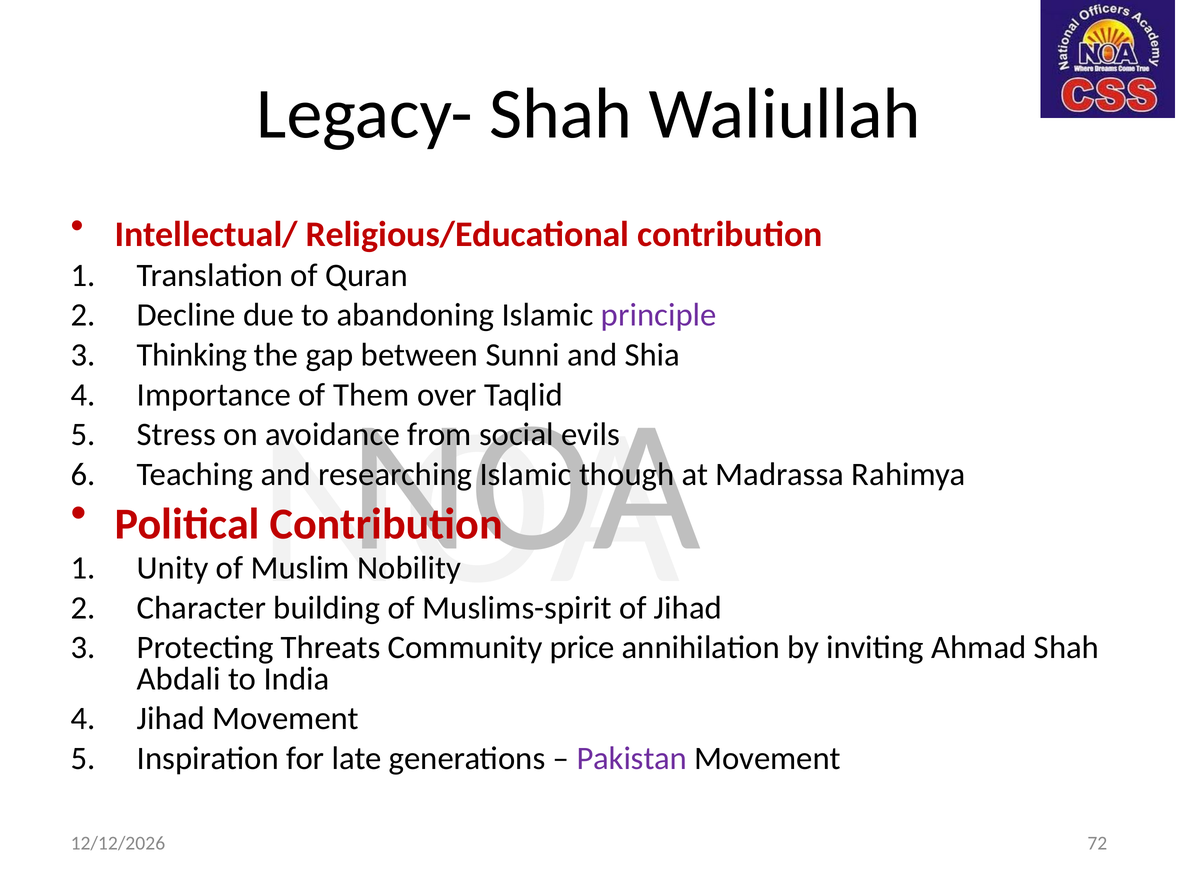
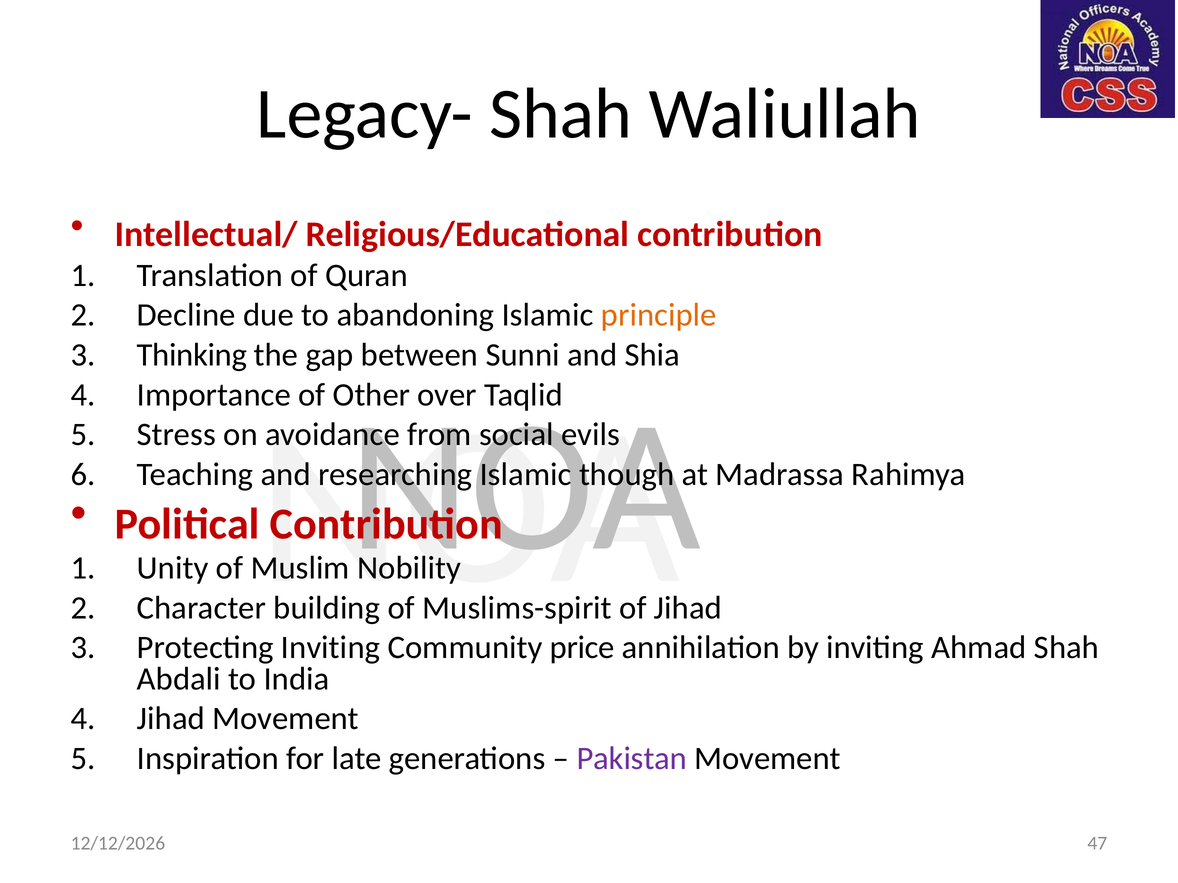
principle colour: purple -> orange
Them: Them -> Other
Protecting Threats: Threats -> Inviting
72: 72 -> 47
